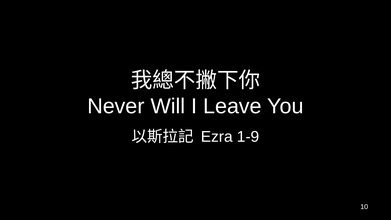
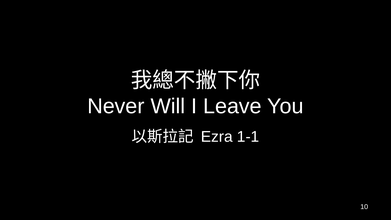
1-9: 1-9 -> 1-1
